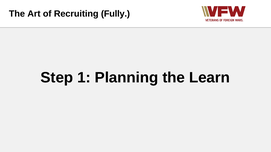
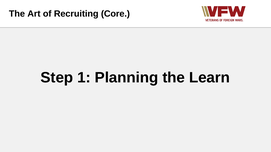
Fully: Fully -> Core
